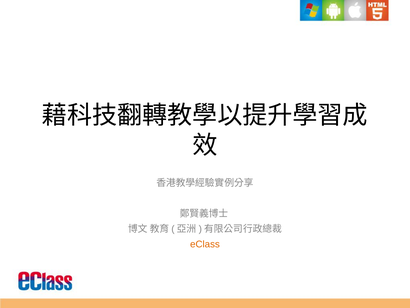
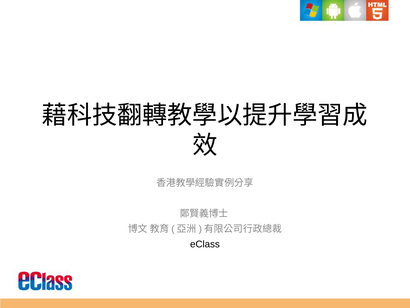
eClass colour: orange -> black
